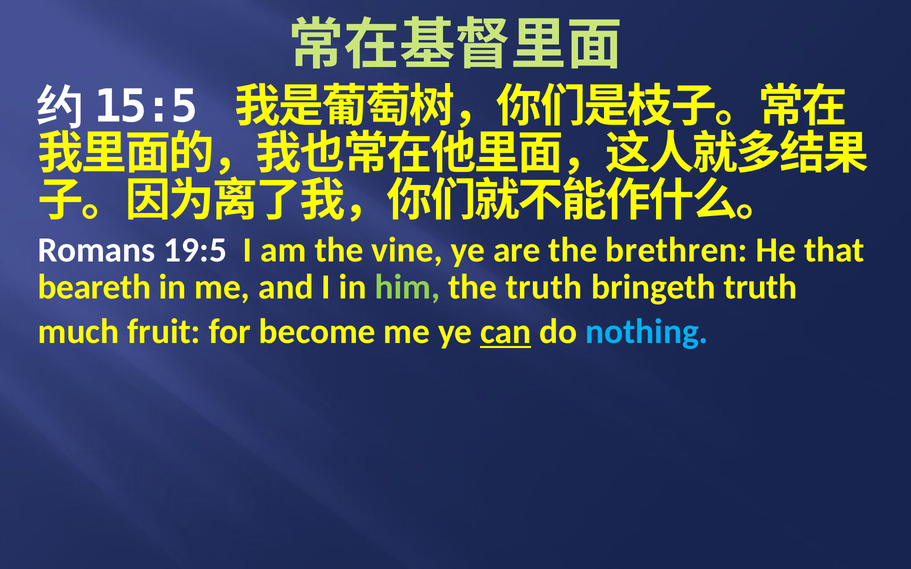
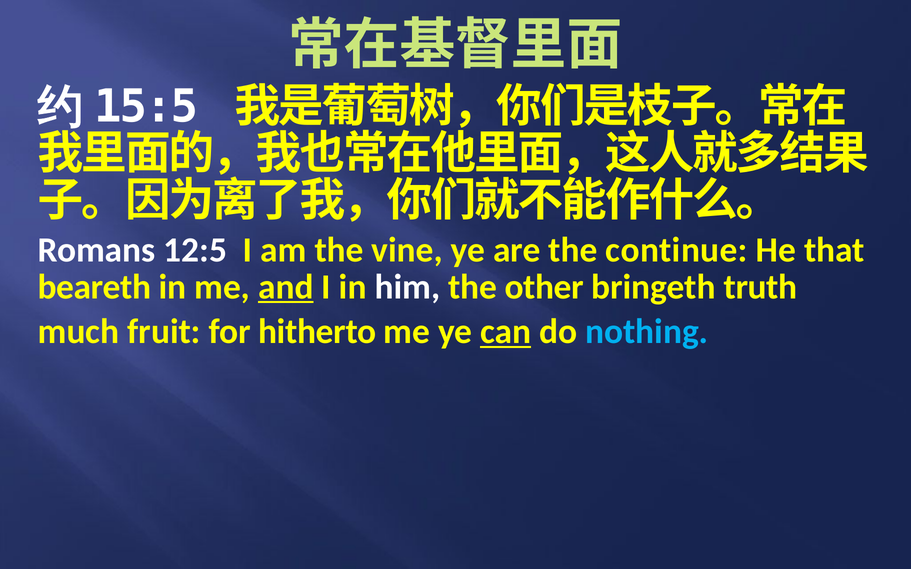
19:5: 19:5 -> 12:5
brethren: brethren -> continue
and underline: none -> present
him colour: light green -> white
the truth: truth -> other
become: become -> hitherto
